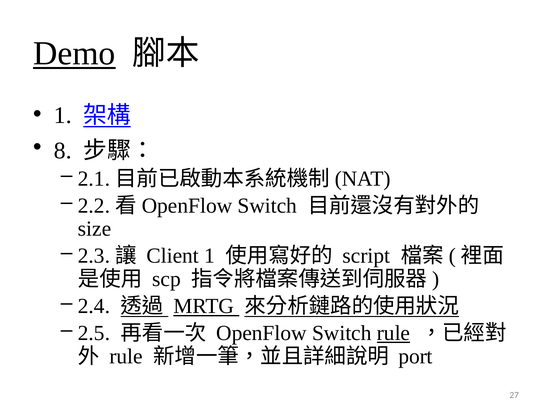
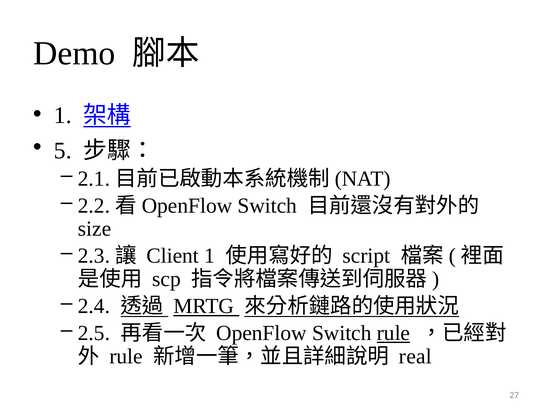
Demo underline: present -> none
8: 8 -> 5
port: port -> real
